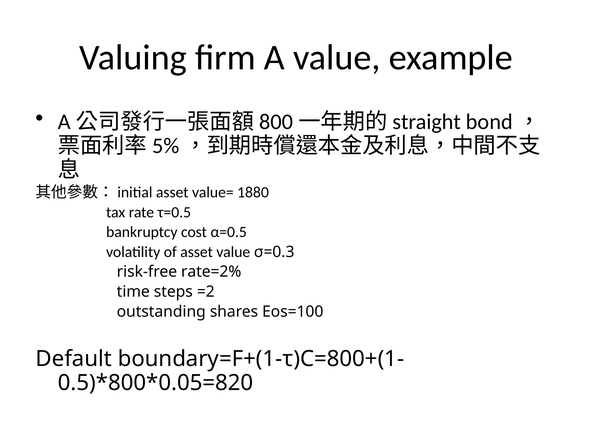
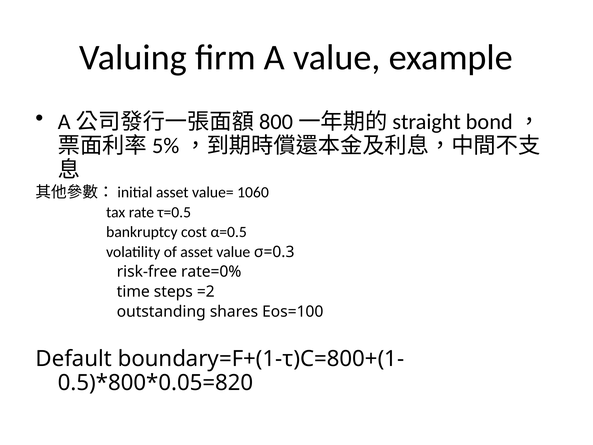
1880: 1880 -> 1060
rate=2%: rate=2% -> rate=0%
